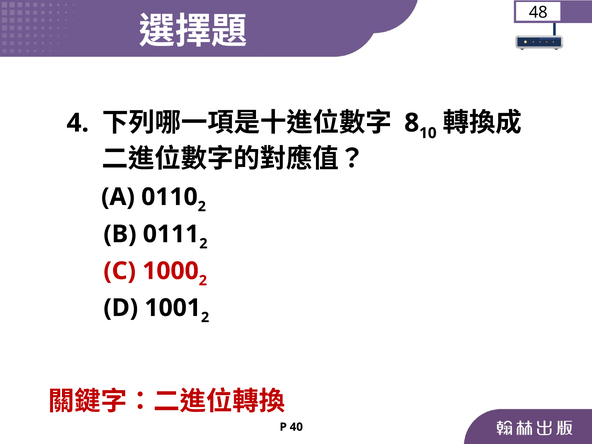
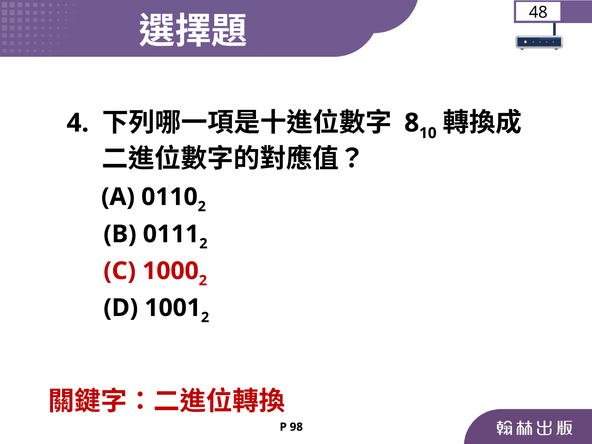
40: 40 -> 98
